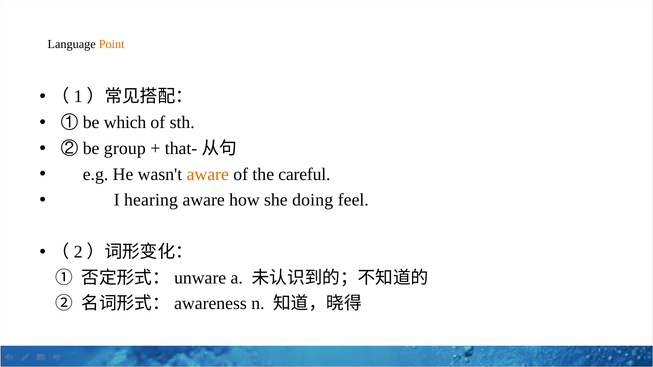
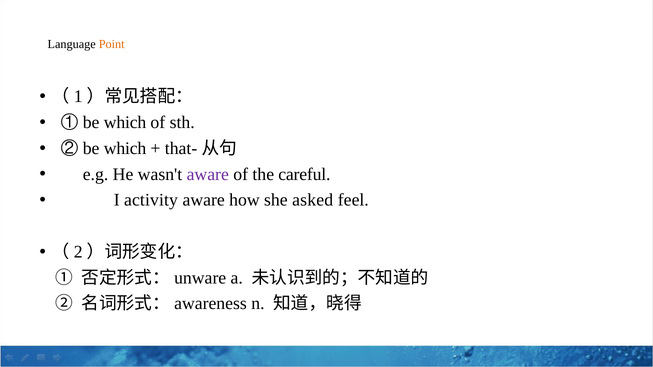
② be group: group -> which
aware at (208, 174) colour: orange -> purple
hearing: hearing -> activity
doing: doing -> asked
